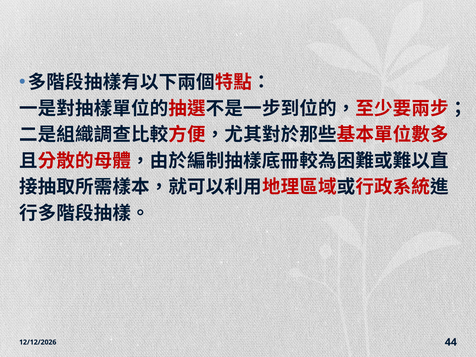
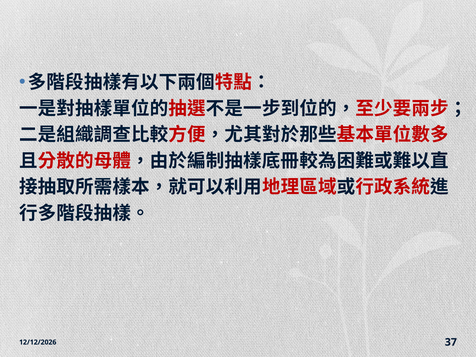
44: 44 -> 37
